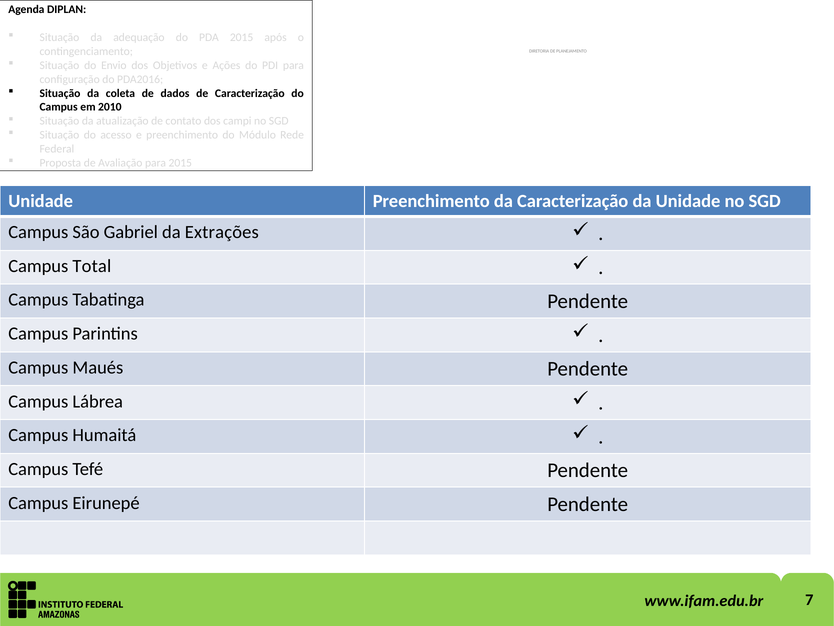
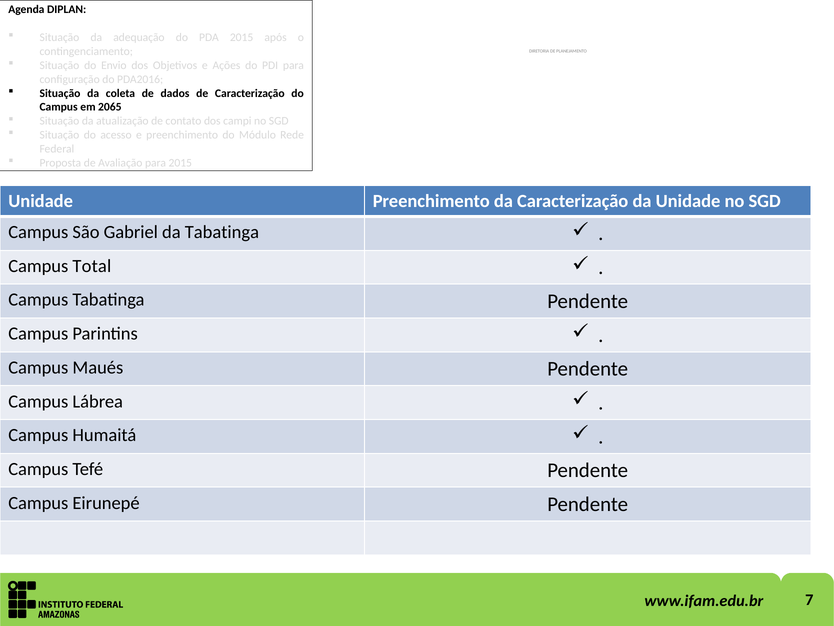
2010: 2010 -> 2065
da Extrações: Extrações -> Tabatinga
